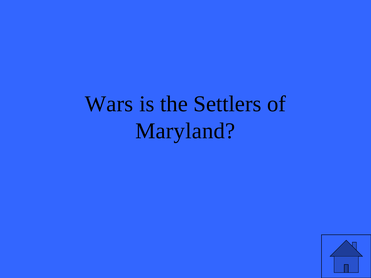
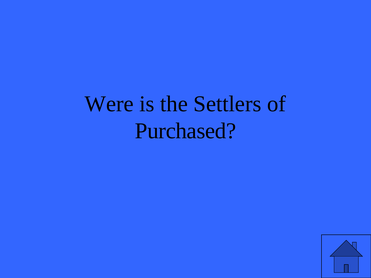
Wars: Wars -> Were
Maryland: Maryland -> Purchased
